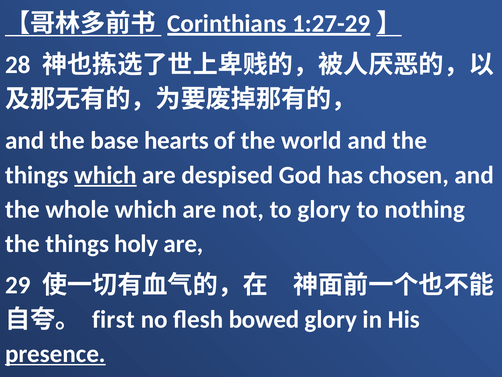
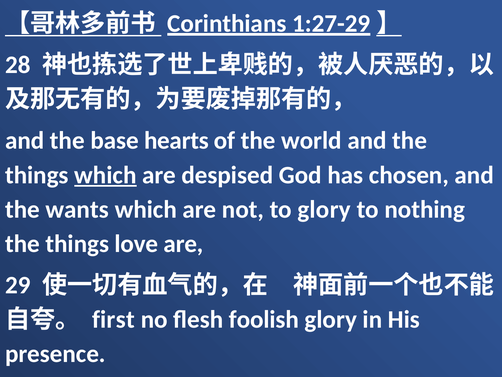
whole: whole -> wants
holy: holy -> love
bowed: bowed -> foolish
presence underline: present -> none
